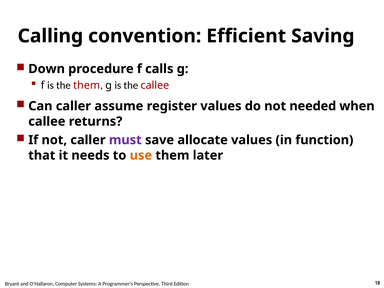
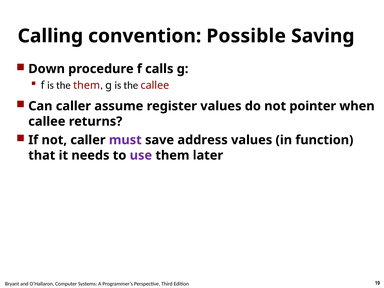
Efficient: Efficient -> Possible
needed: needed -> pointer
allocate: allocate -> address
use colour: orange -> purple
